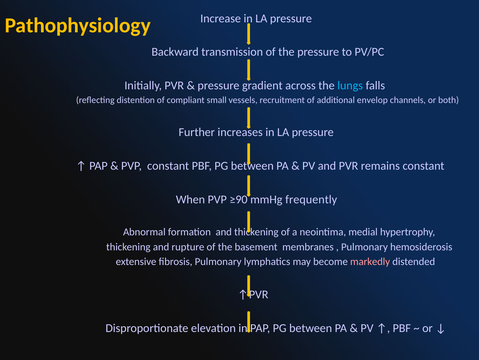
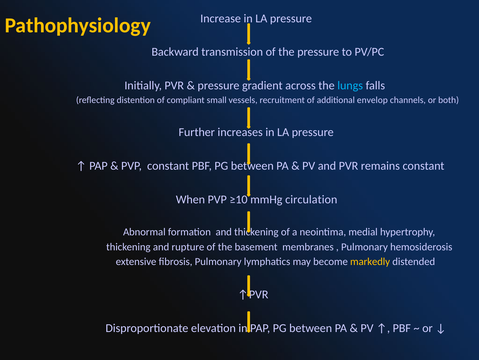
≥90: ≥90 -> ≥10
frequently: frequently -> circulation
markedly colour: pink -> yellow
